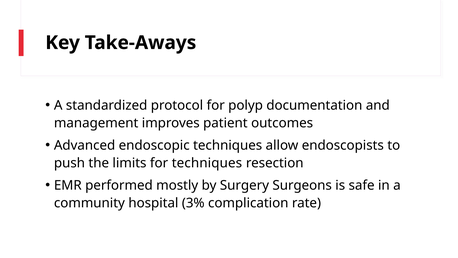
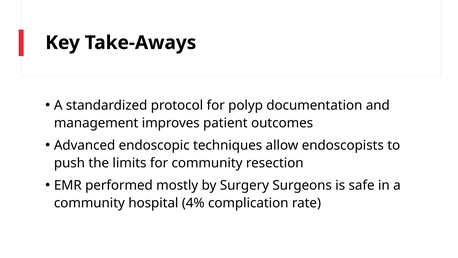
for techniques: techniques -> community
3%: 3% -> 4%
